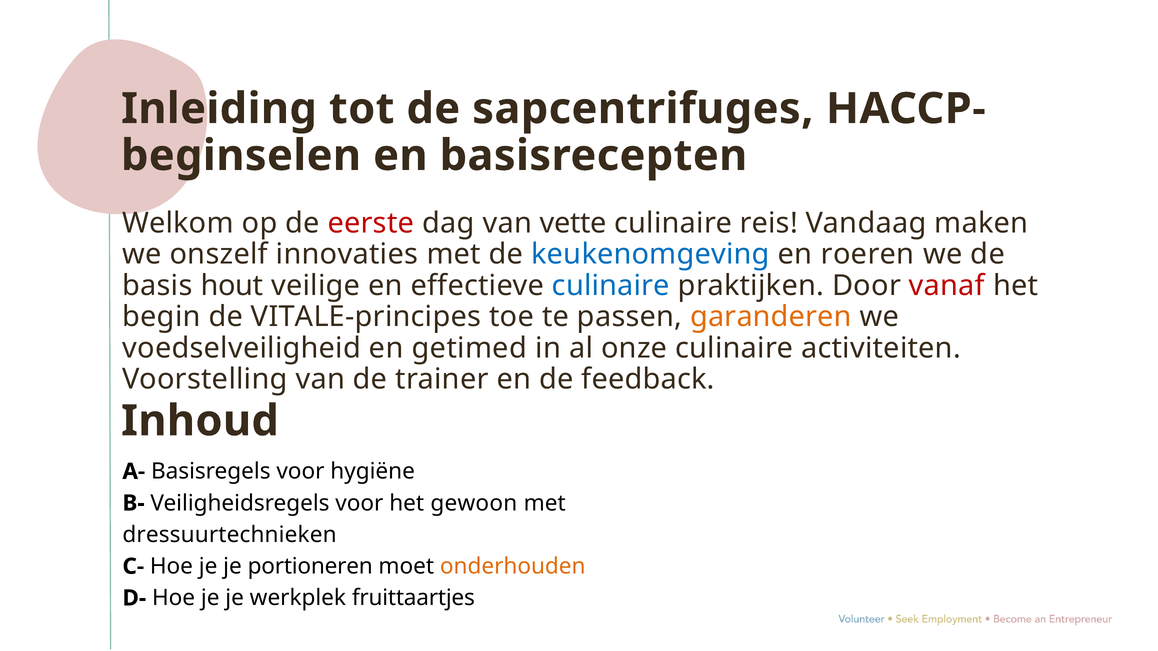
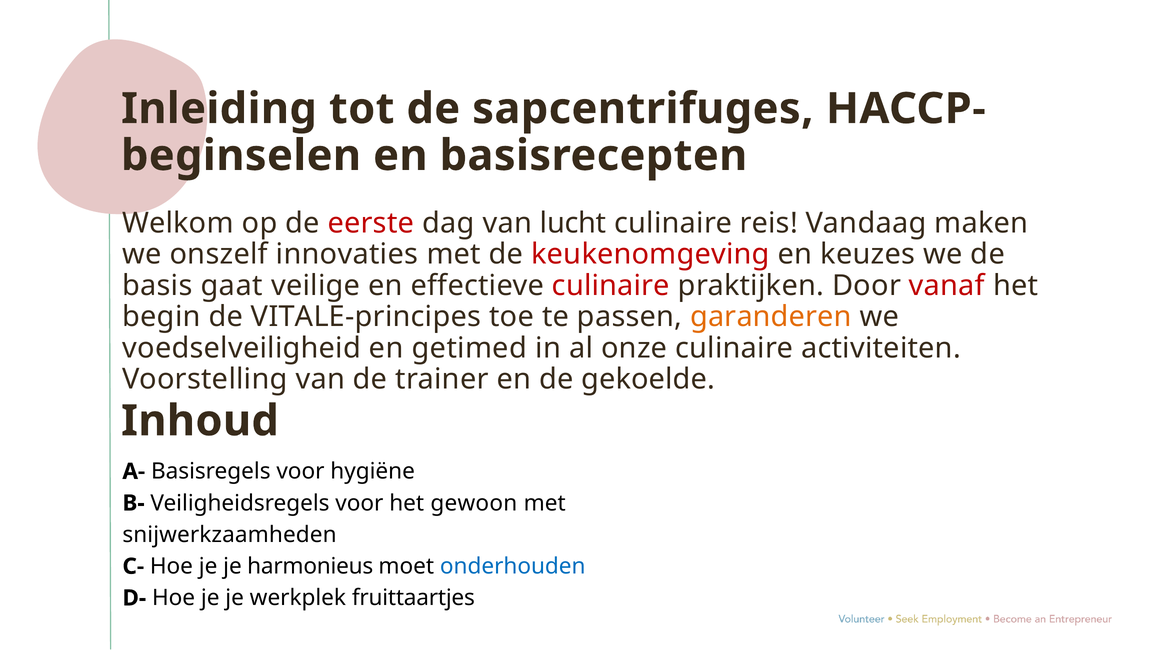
vette: vette -> lucht
keukenomgeving colour: blue -> red
roeren: roeren -> keuzes
hout: hout -> gaat
culinaire at (611, 286) colour: blue -> red
feedback: feedback -> gekoelde
dressuurtechnieken: dressuurtechnieken -> snijwerkzaamheden
portioneren: portioneren -> harmonieus
onderhouden colour: orange -> blue
